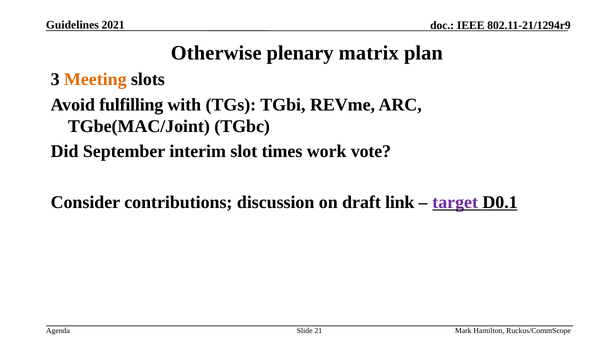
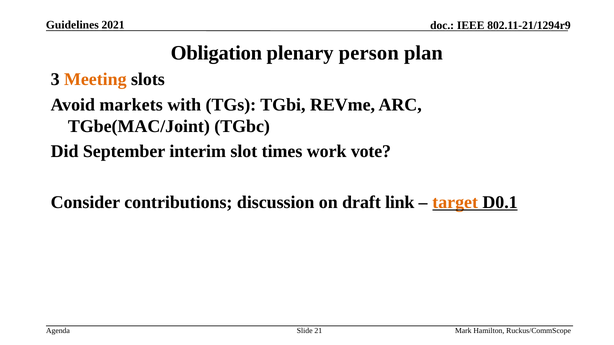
Otherwise: Otherwise -> Obligation
matrix: matrix -> person
fulfilling: fulfilling -> markets
target colour: purple -> orange
